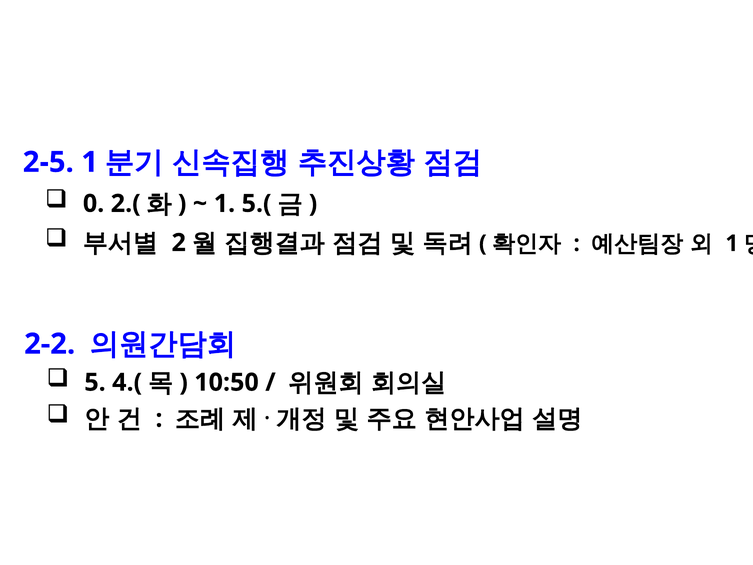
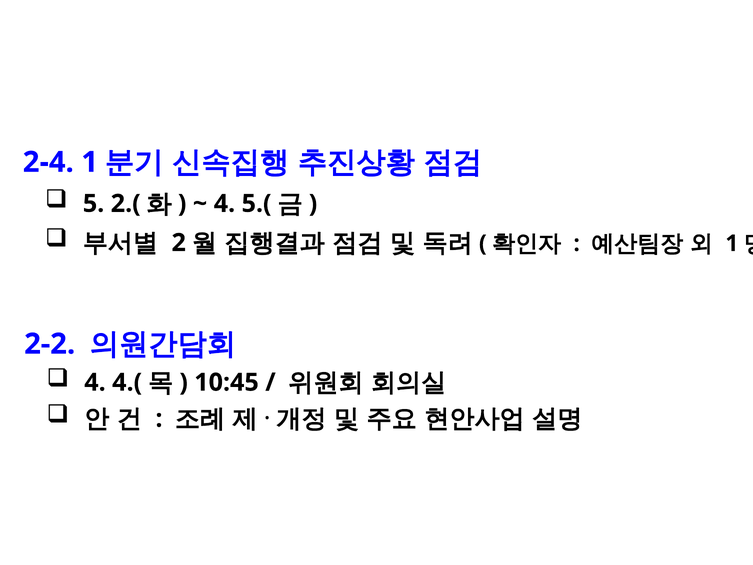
2-5: 2-5 -> 2-4
0: 0 -> 5
1 at (224, 204): 1 -> 4
5 at (95, 382): 5 -> 4
10:50: 10:50 -> 10:45
